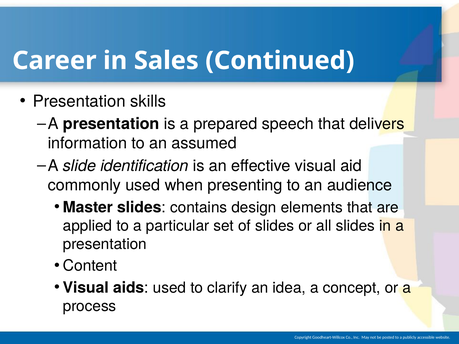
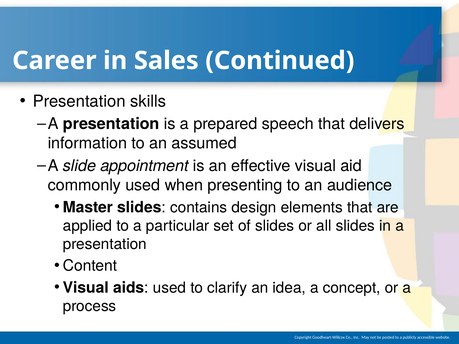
identification: identification -> appointment
